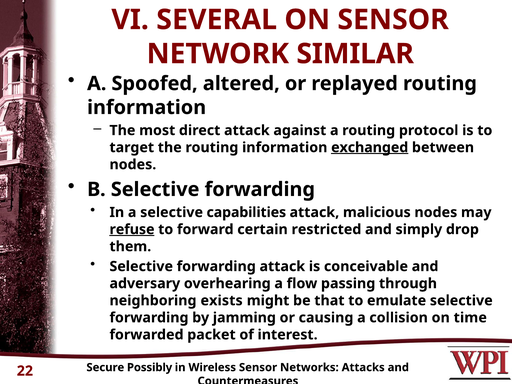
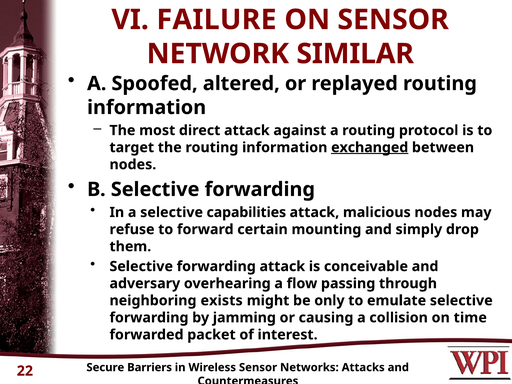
SEVERAL: SEVERAL -> FAILURE
refuse underline: present -> none
restricted: restricted -> mounting
that: that -> only
Possibly: Possibly -> Barriers
